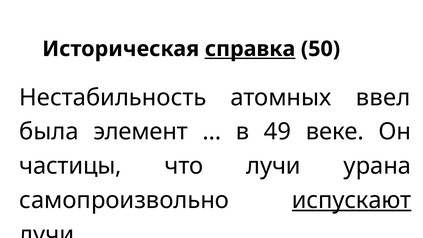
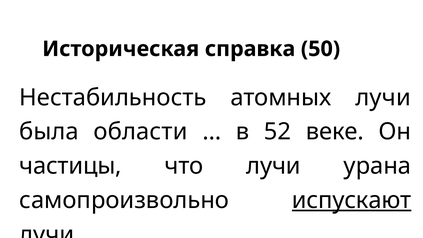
справка underline: present -> none
атомных ввел: ввел -> лучи
элемент: элемент -> области
49: 49 -> 52
